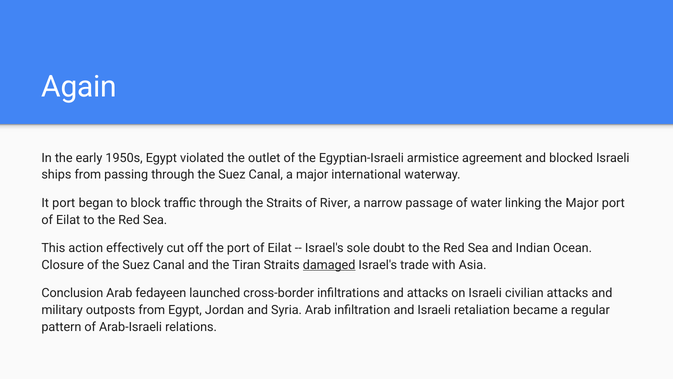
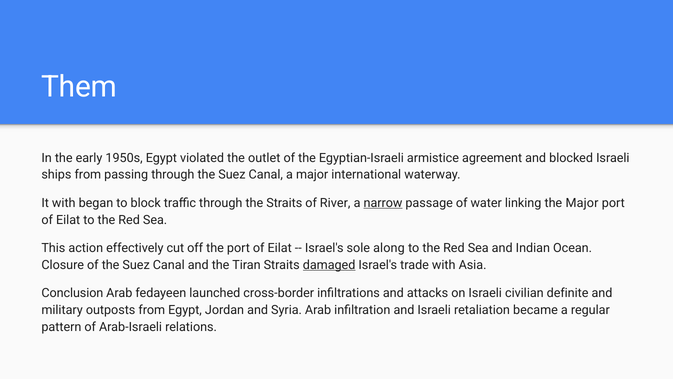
Again: Again -> Them
It port: port -> with
narrow underline: none -> present
doubt: doubt -> along
civilian attacks: attacks -> definite
